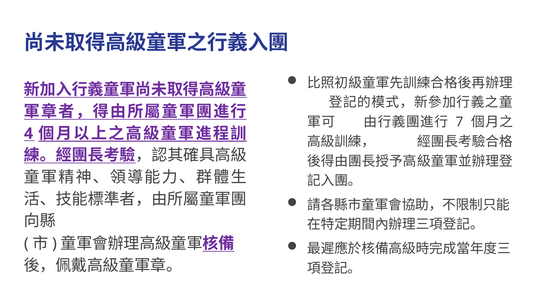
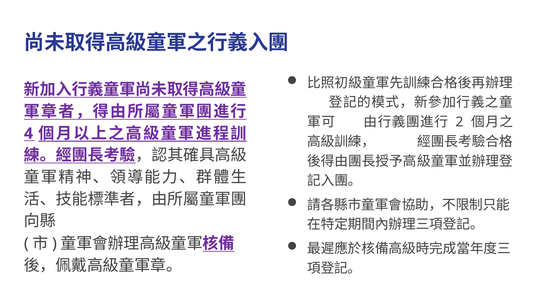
7: 7 -> 2
